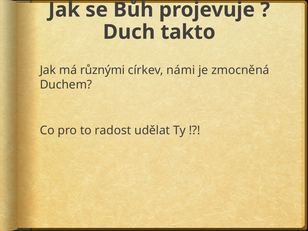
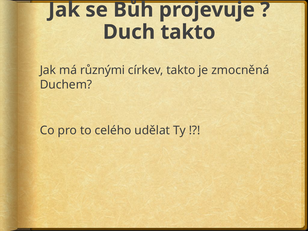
církev námi: námi -> takto
radost: radost -> celého
